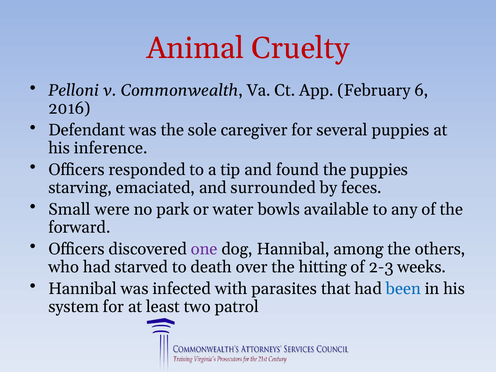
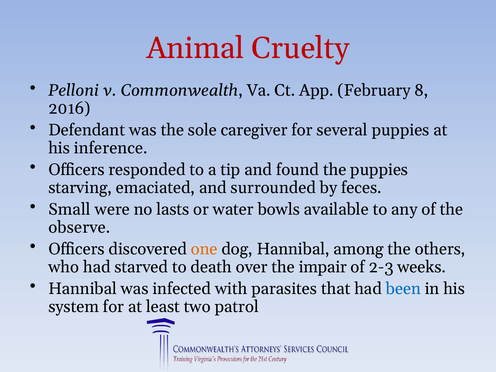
6: 6 -> 8
park: park -> lasts
forward: forward -> observe
one colour: purple -> orange
hitting: hitting -> impair
